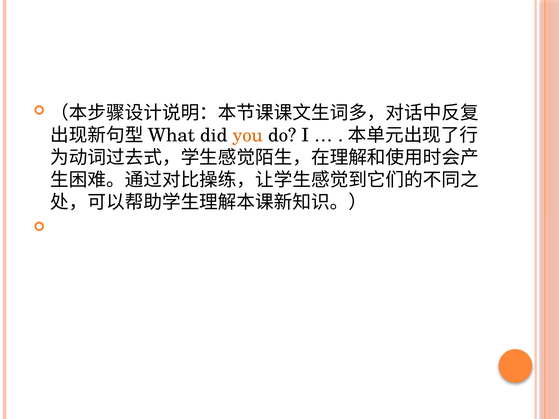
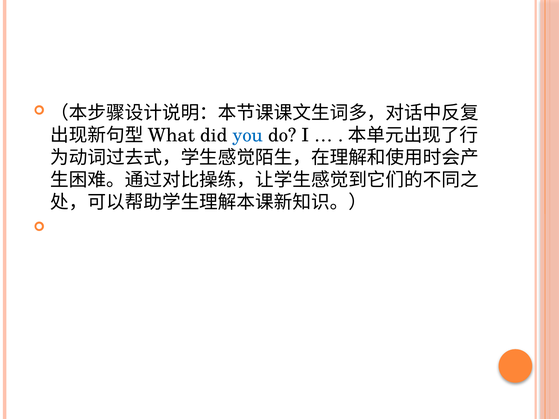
you colour: orange -> blue
